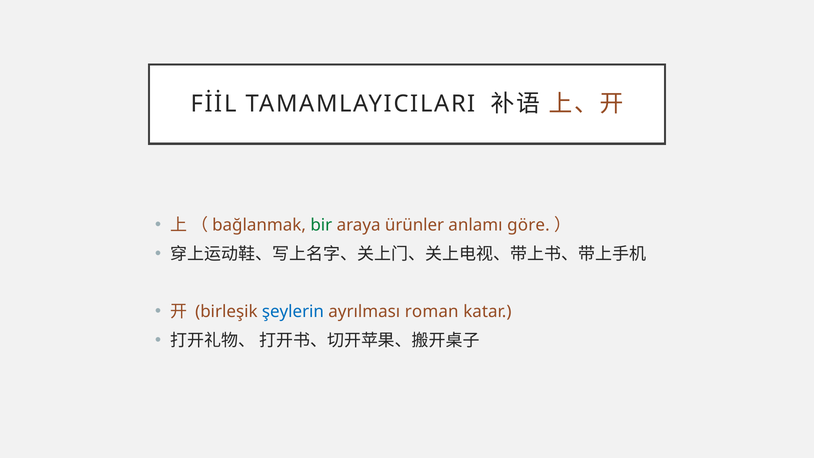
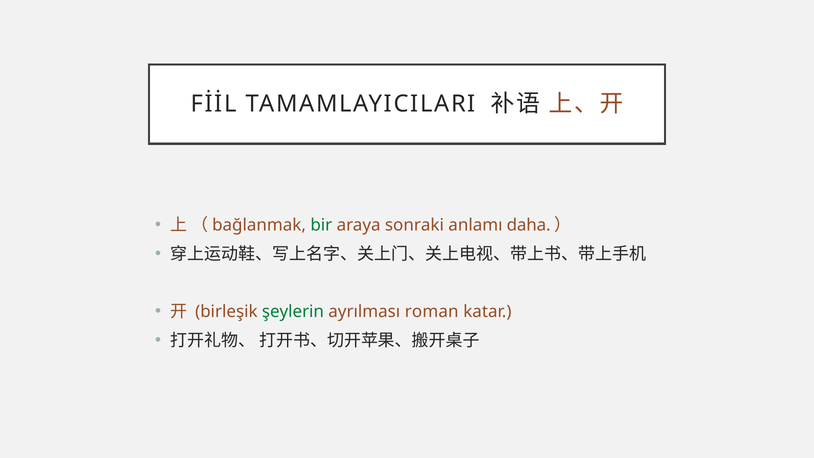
ürünler: ürünler -> sonraki
göre: göre -> daha
şeylerin colour: blue -> green
